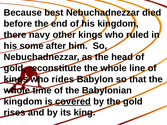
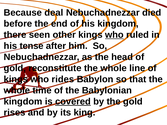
best: best -> deal
navy: navy -> seen
who at (114, 35) underline: none -> present
some: some -> tense
